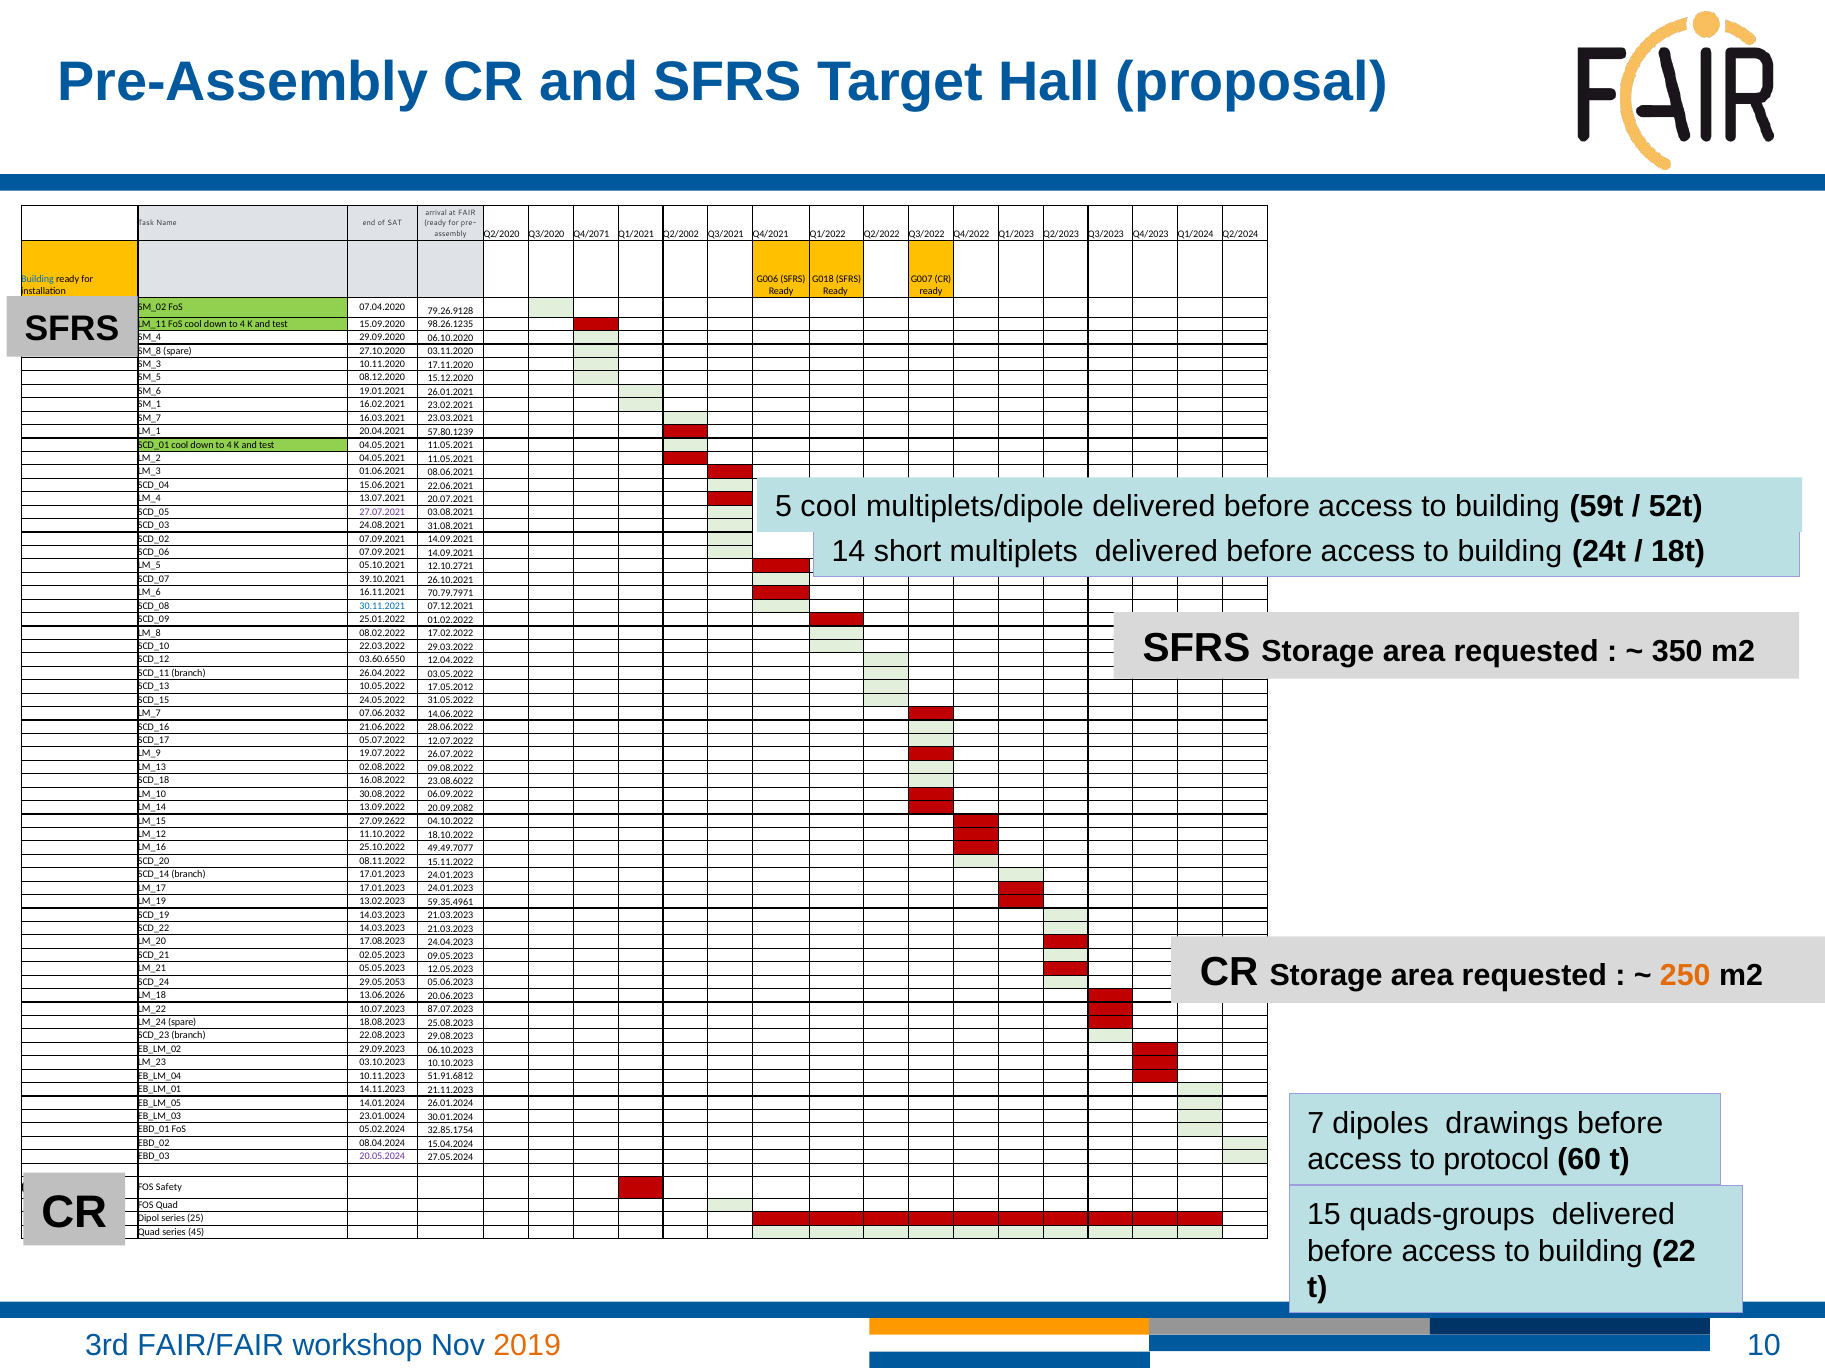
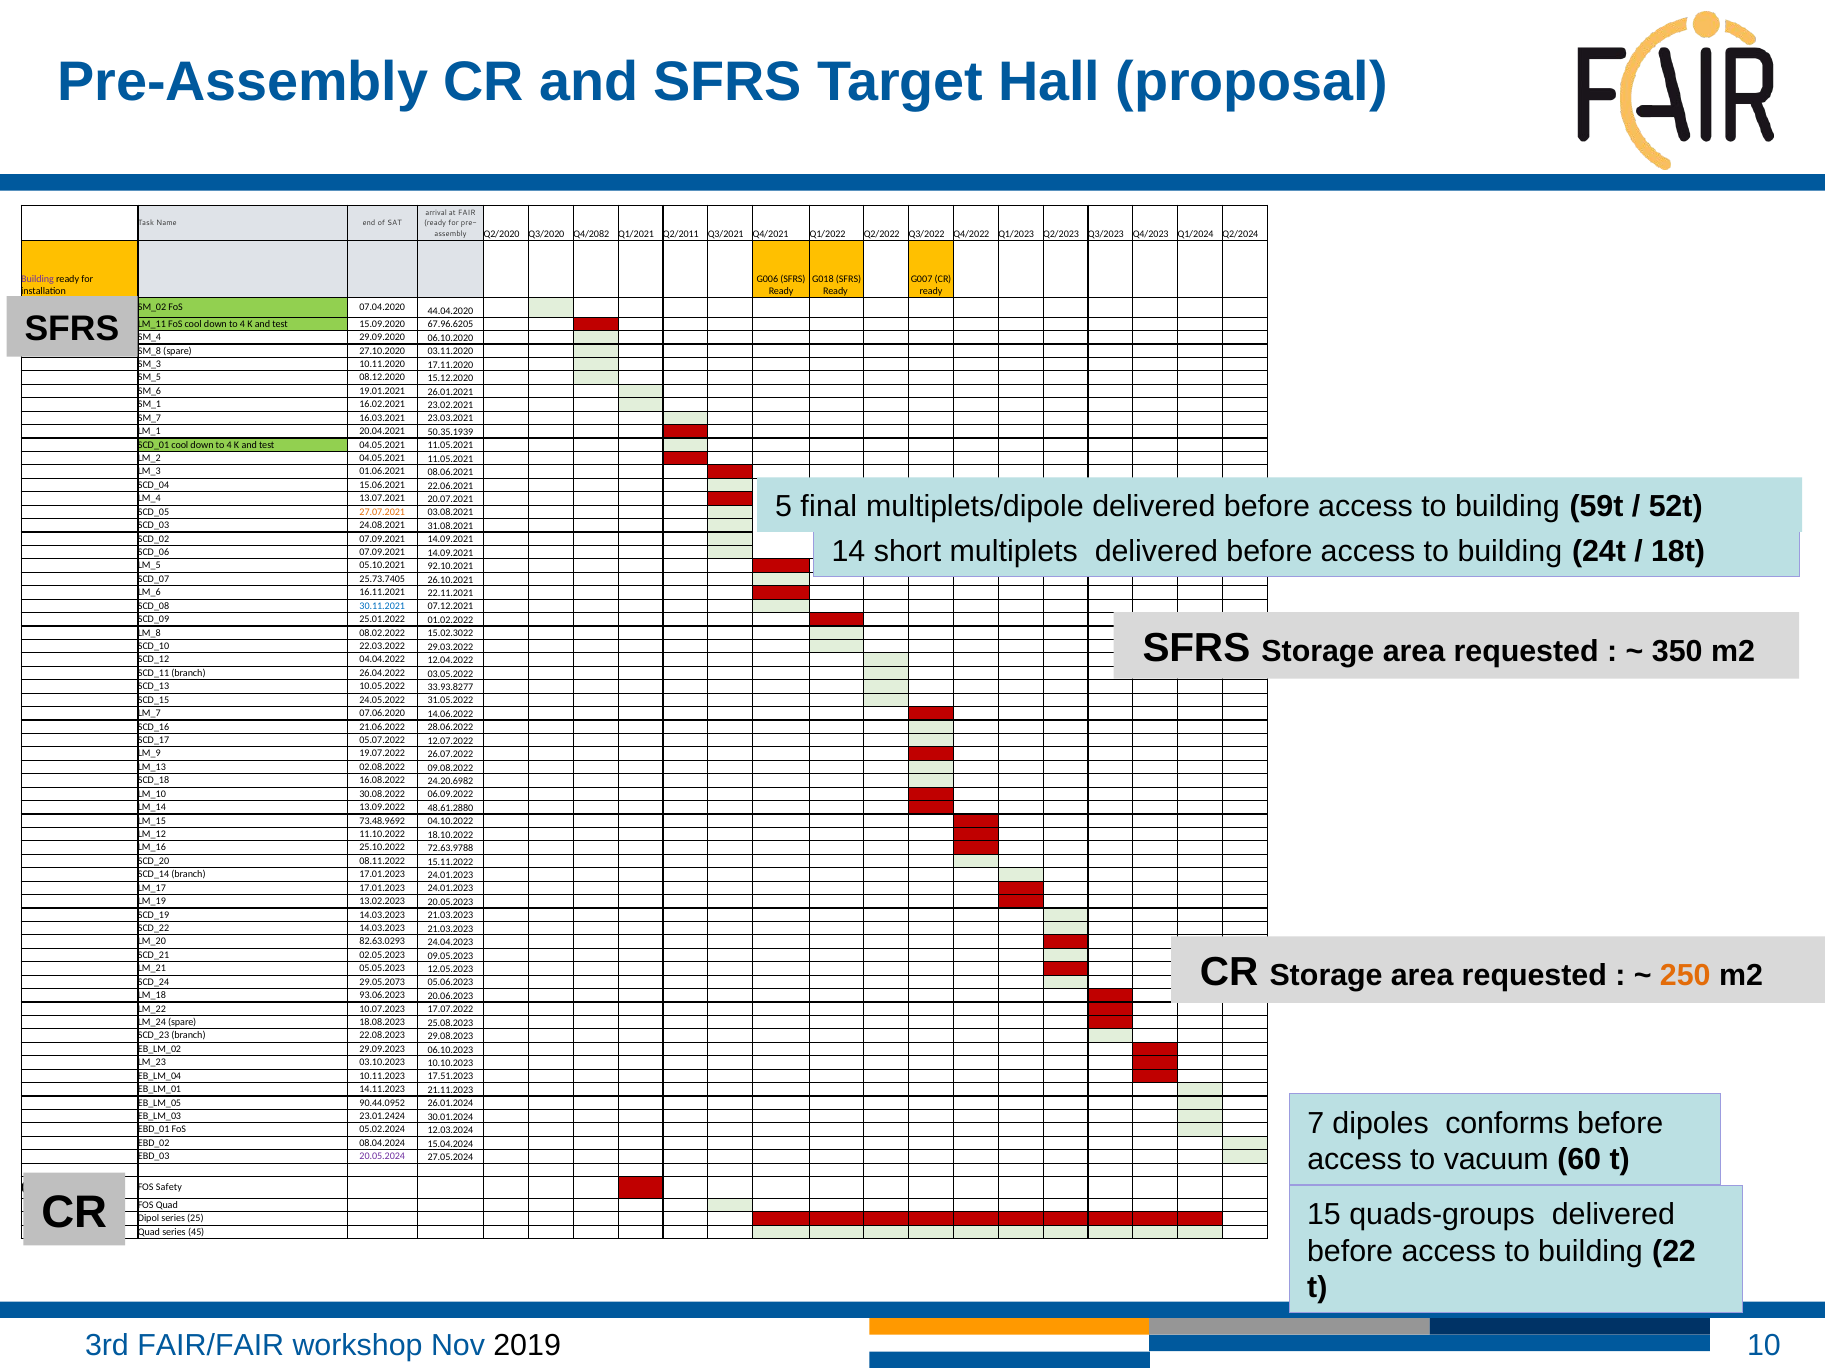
Q4/2071: Q4/2071 -> Q4/2082
Q2/2002: Q2/2002 -> Q2/2011
Building at (38, 280) colour: blue -> purple
79.26.9128: 79.26.9128 -> 44.04.2020
98.26.1235: 98.26.1235 -> 67.96.6205
57.80.1239: 57.80.1239 -> 50.35.1939
5 cool: cool -> final
27.07.2021 colour: purple -> orange
12.10.2721: 12.10.2721 -> 92.10.2021
39.10.2021: 39.10.2021 -> 25.73.7405
70.79.7971: 70.79.7971 -> 22.11.2021
17.02.2022: 17.02.2022 -> 15.02.3022
03.60.6550: 03.60.6550 -> 04.04.2022
17.05.2012: 17.05.2012 -> 33.93.8277
07.06.2032: 07.06.2032 -> 07.06.2020
23.08.6022: 23.08.6022 -> 24.20.6982
20.09.2082: 20.09.2082 -> 48.61.2880
27.09.2622: 27.09.2622 -> 73.48.9692
49.49.7077: 49.49.7077 -> 72.63.9788
59.35.4961: 59.35.4961 -> 20.05.2023
17.08.2023: 17.08.2023 -> 82.63.0293
29.05.2053: 29.05.2053 -> 29.05.2073
13.06.2026: 13.06.2026 -> 93.06.2023
87.07.2023: 87.07.2023 -> 17.07.2022
51.91.6812: 51.91.6812 -> 17.51.2023
14.01.2024: 14.01.2024 -> 90.44.0952
drawings: drawings -> conforms
23.01.0024: 23.01.0024 -> 23.01.2424
32.85.1754: 32.85.1754 -> 12.03.2024
protocol: protocol -> vacuum
2019 colour: orange -> black
